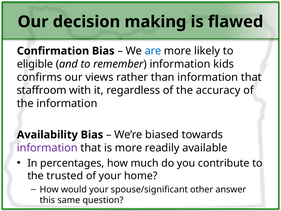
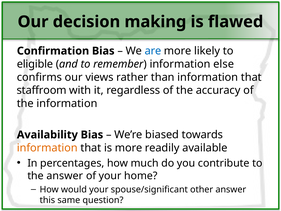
kids: kids -> else
information at (47, 148) colour: purple -> orange
the trusted: trusted -> answer
